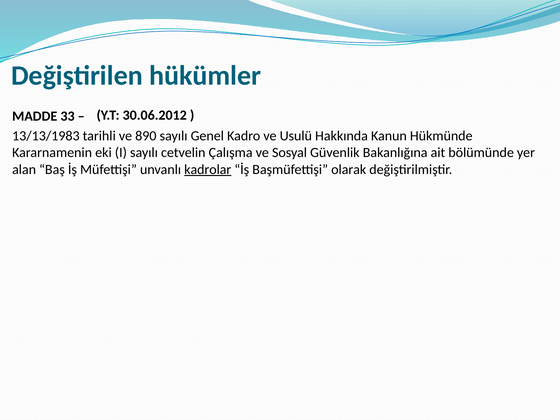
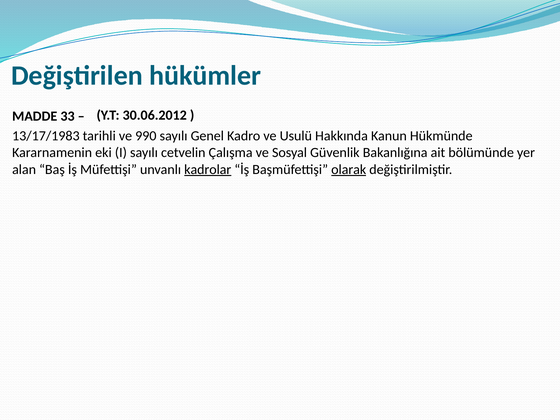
13/13/1983: 13/13/1983 -> 13/17/1983
890: 890 -> 990
olarak underline: none -> present
